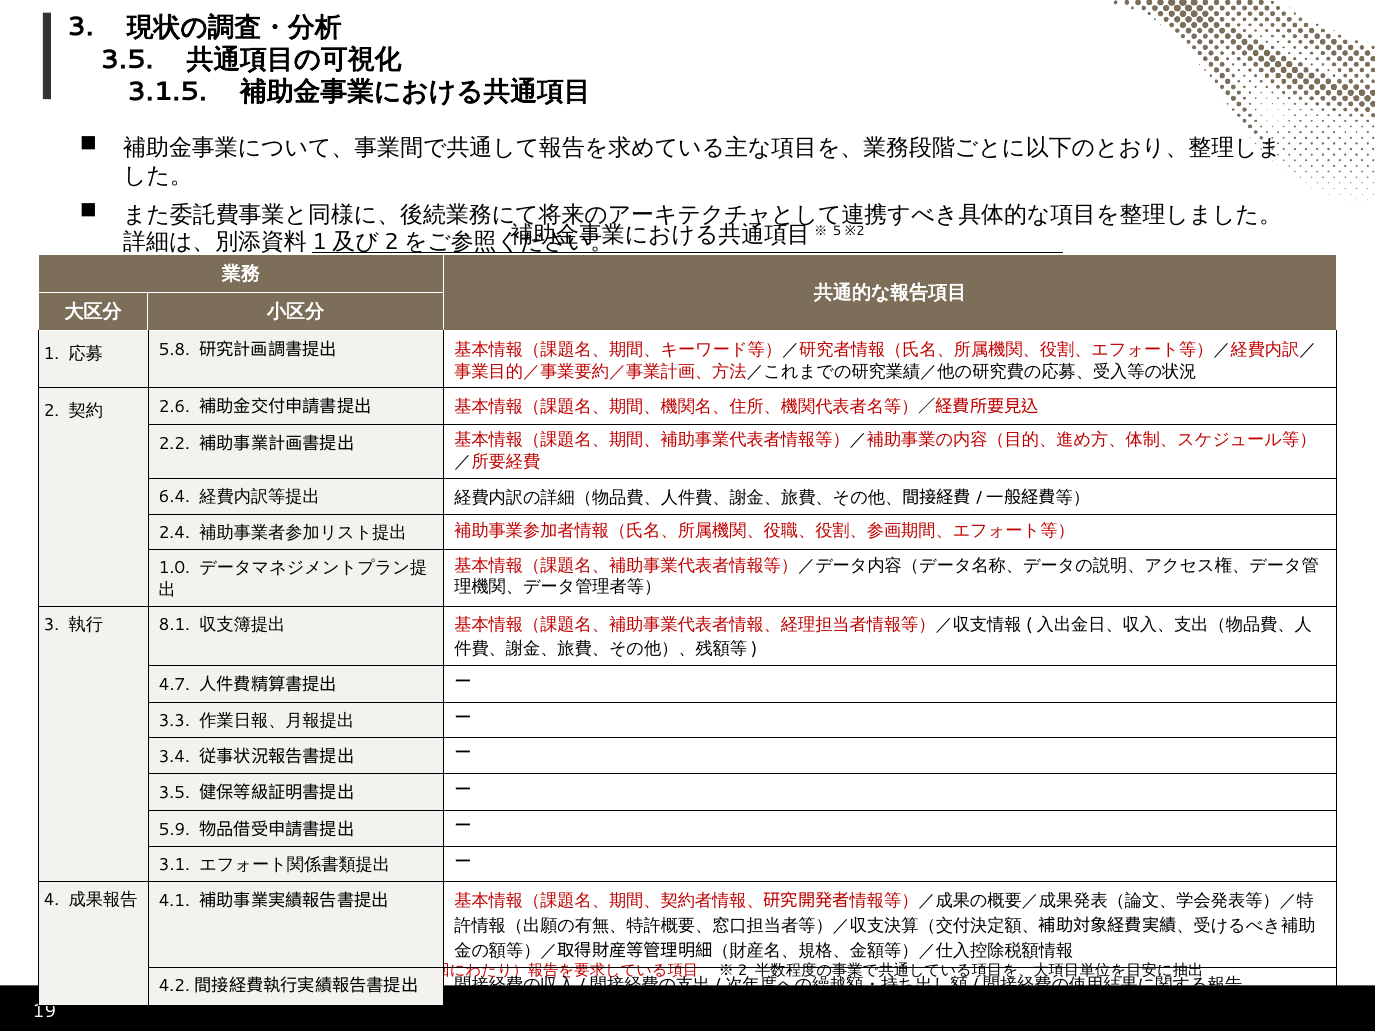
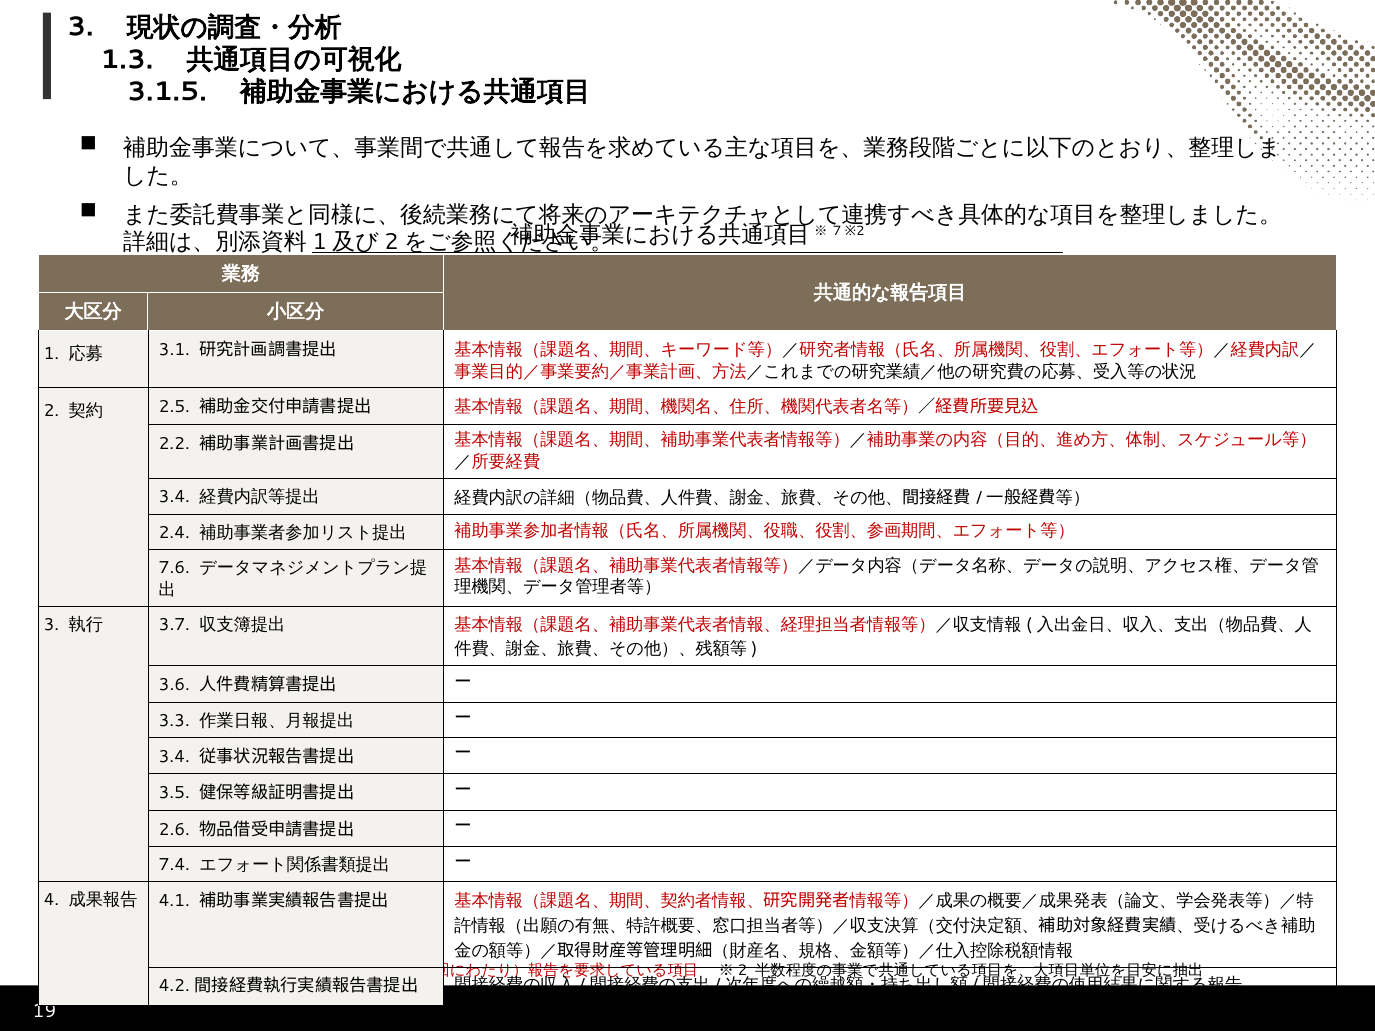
3.5 at (127, 59): 3.5 -> 1.3
5: 5 -> 7
5.8: 5.8 -> 3.1
2.6: 2.6 -> 2.5
6.4 at (174, 497): 6.4 -> 3.4
1.0: 1.0 -> 7.6
8.1: 8.1 -> 3.7
4.7: 4.7 -> 3.6
5.9: 5.9 -> 2.6
3.1: 3.1 -> 7.4
